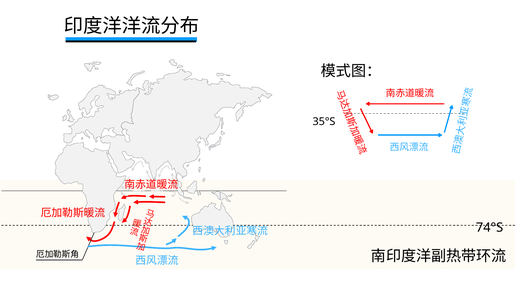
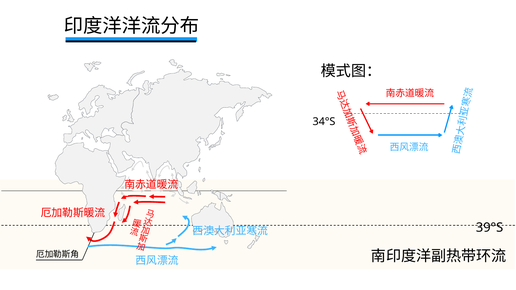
35°S: 35°S -> 34°S
74°S: 74°S -> 39°S
